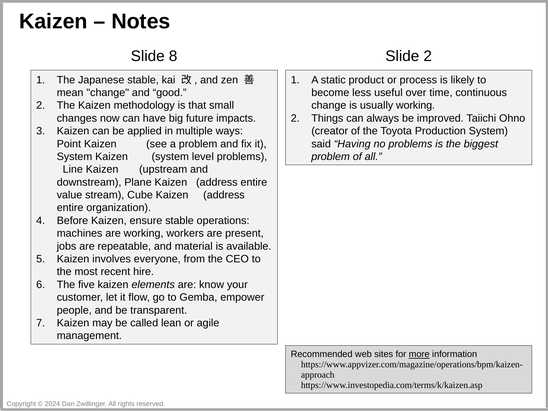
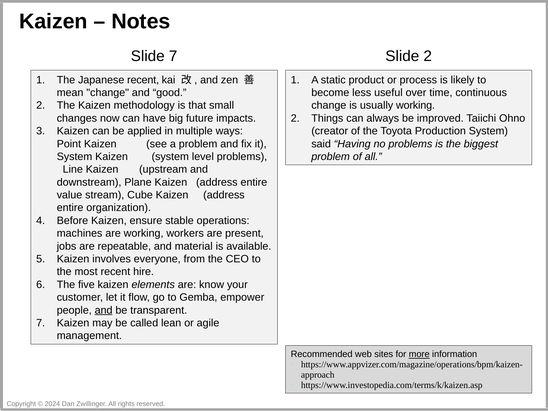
Slide 8: 8 -> 7
Japanese stable: stable -> recent
and at (104, 310) underline: none -> present
